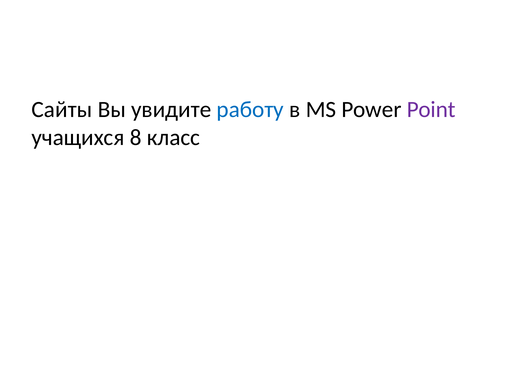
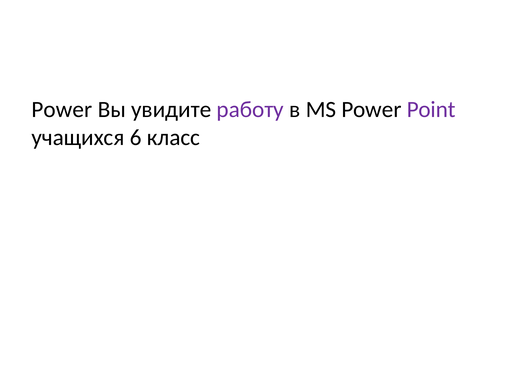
Сайты at (62, 110): Сайты -> Power
работу colour: blue -> purple
8: 8 -> 6
